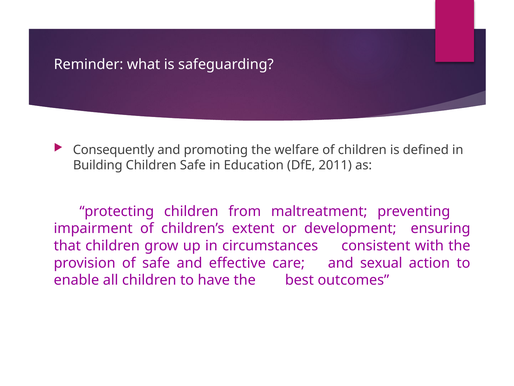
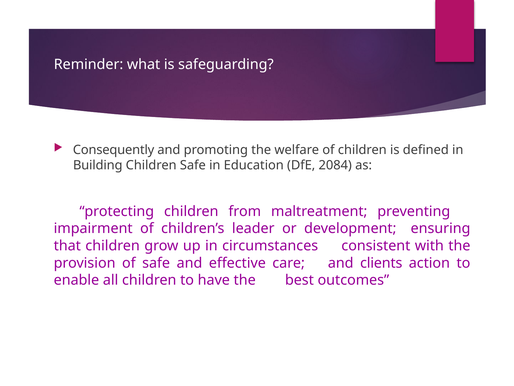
2011: 2011 -> 2084
extent: extent -> leader
sexual: sexual -> clients
